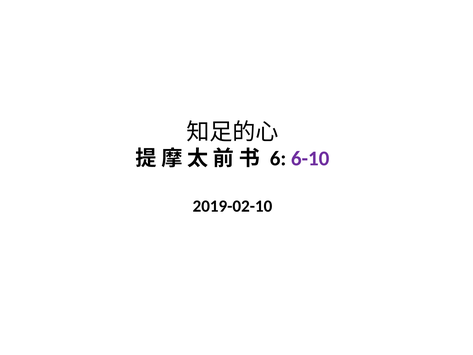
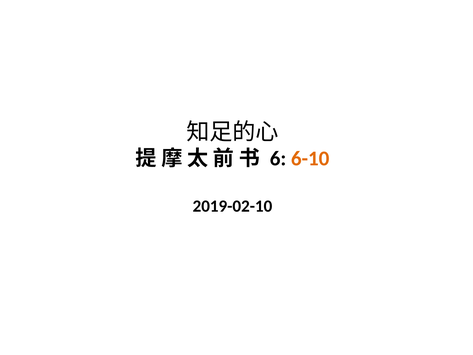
6-10 colour: purple -> orange
